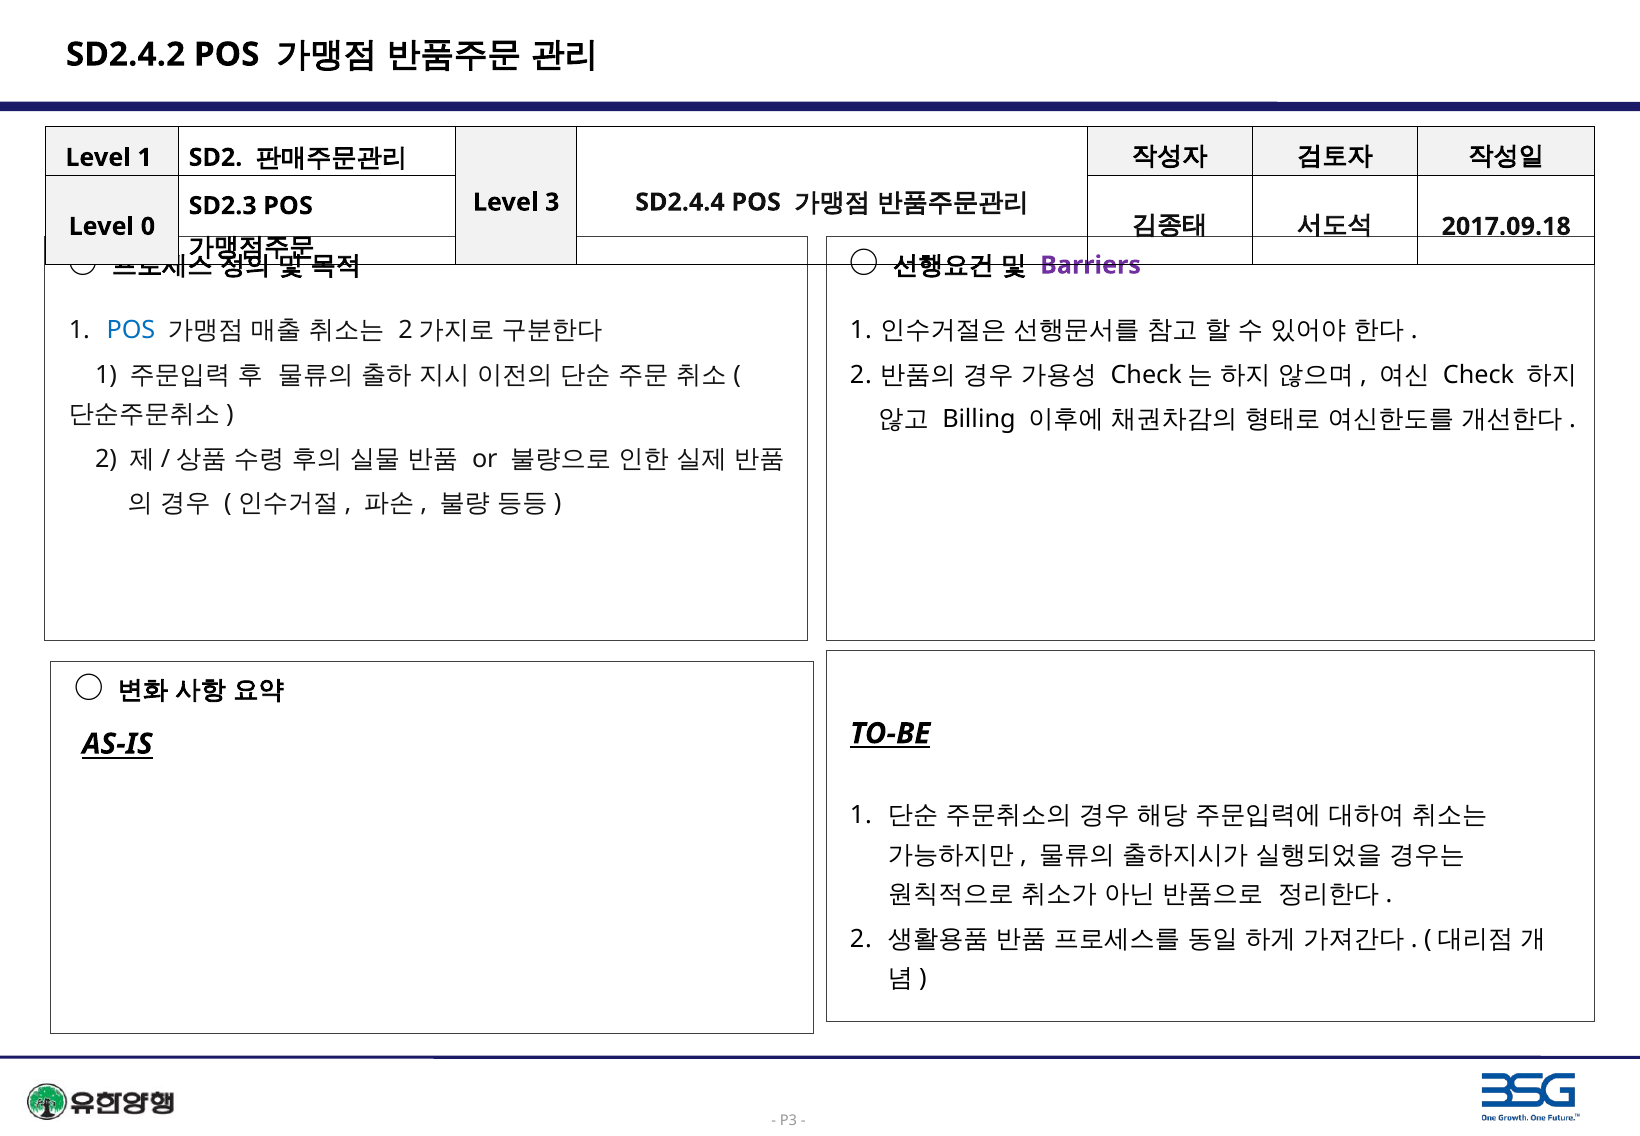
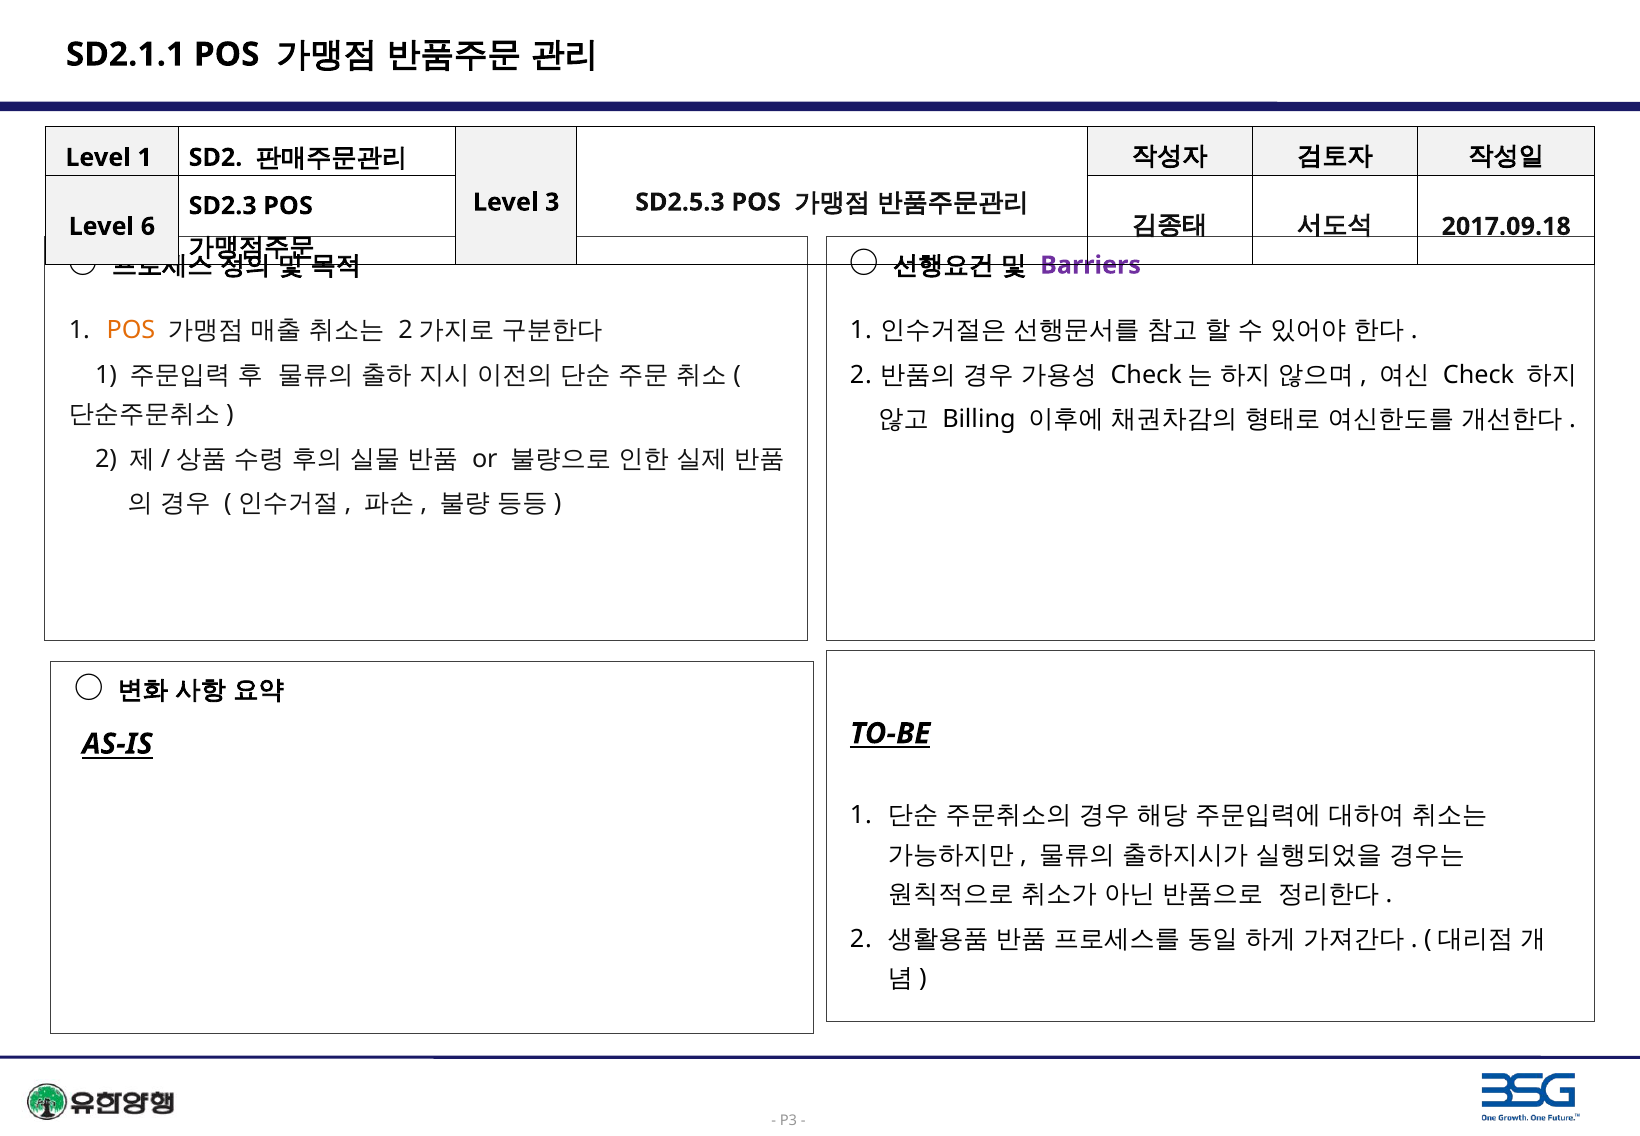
SD2.4.2: SD2.4.2 -> SD2.1.1
SD2.4.4: SD2.4.4 -> SD2.5.3
0: 0 -> 6
POS at (131, 331) colour: blue -> orange
